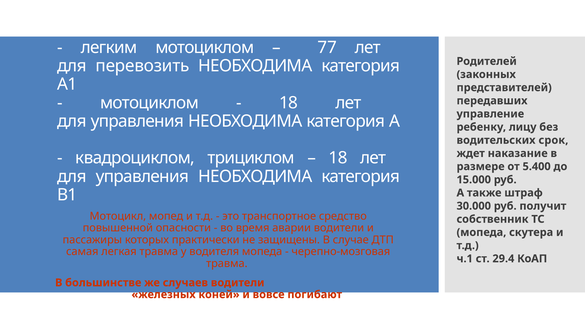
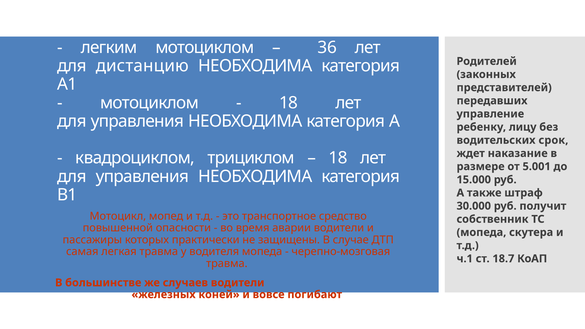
77: 77 -> 36
перевозить: перевозить -> дистанцию
5.400: 5.400 -> 5.001
29.4: 29.4 -> 18.7
